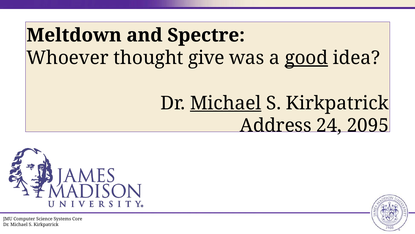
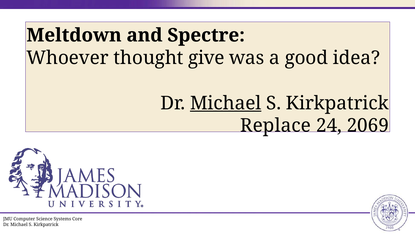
good underline: present -> none
Address: Address -> Replace
2095: 2095 -> 2069
